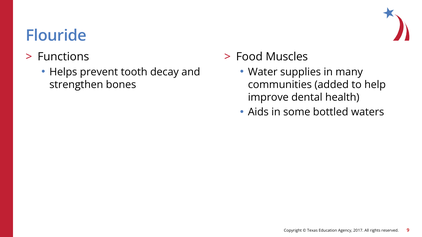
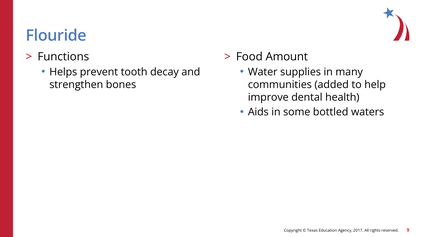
Muscles: Muscles -> Amount
